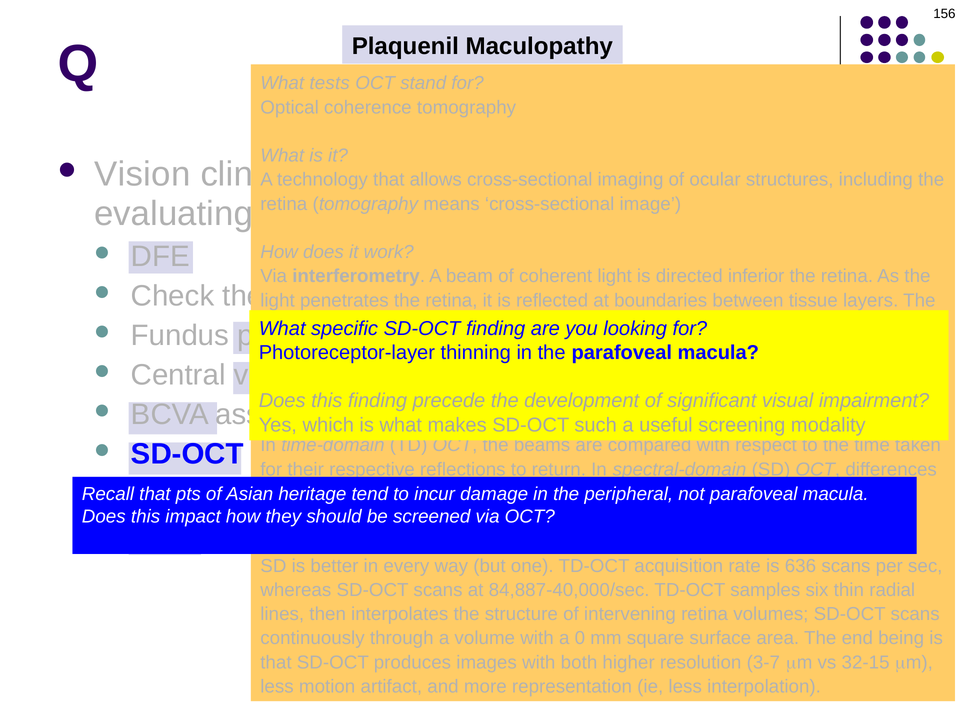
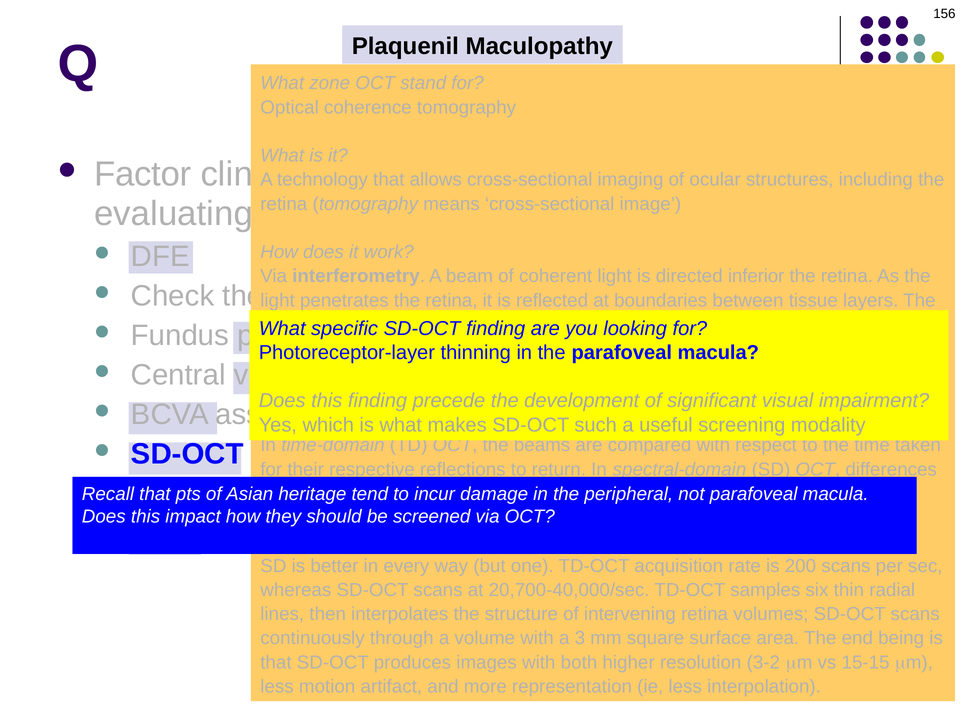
tests: tests -> zone
Vision: Vision -> Factor
636: 636 -> 200
84,887-40,000/sec: 84,887-40,000/sec -> 20,700-40,000/sec
0: 0 -> 3
3-7: 3-7 -> 3-2
32-15: 32-15 -> 15-15
